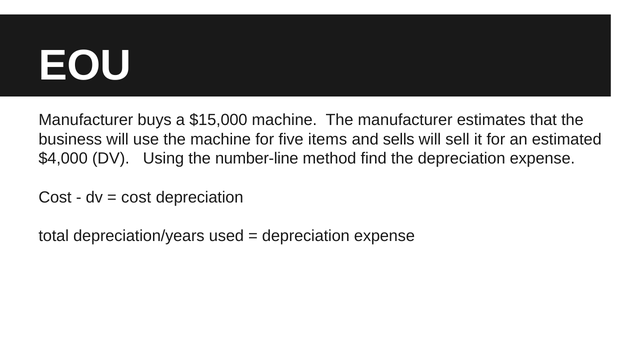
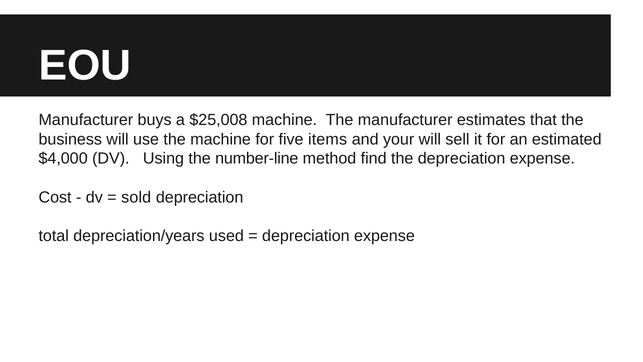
$15,000: $15,000 -> $25,008
sells: sells -> your
cost at (136, 197): cost -> sold
